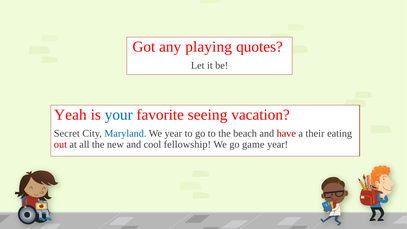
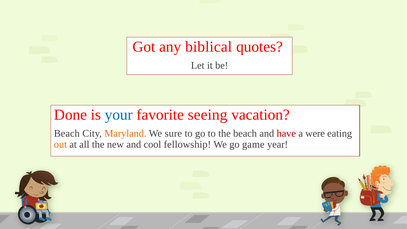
playing: playing -> biblical
Yeah: Yeah -> Done
Secret at (67, 134): Secret -> Beach
Maryland colour: blue -> orange
We year: year -> sure
their: their -> were
out colour: red -> orange
